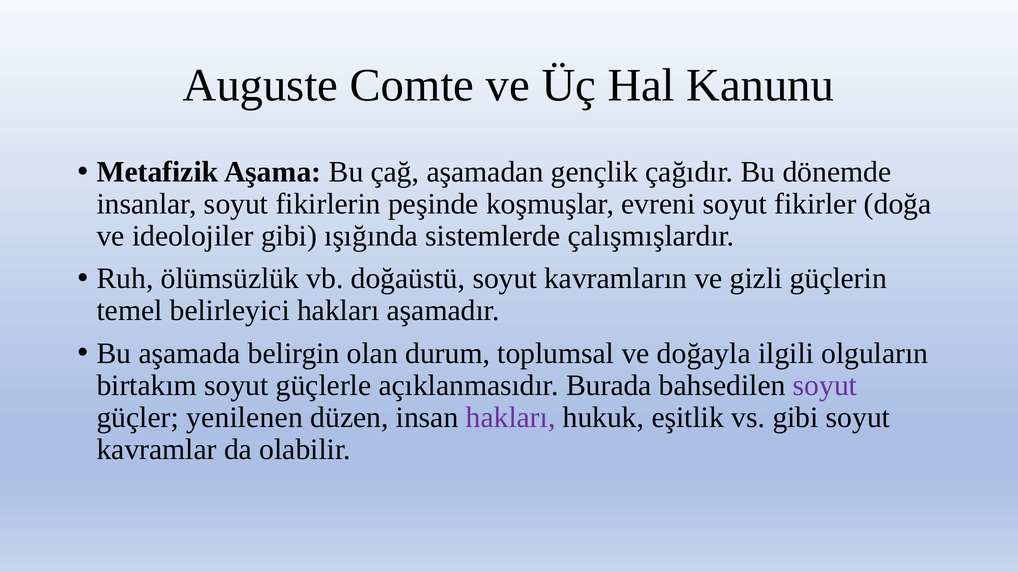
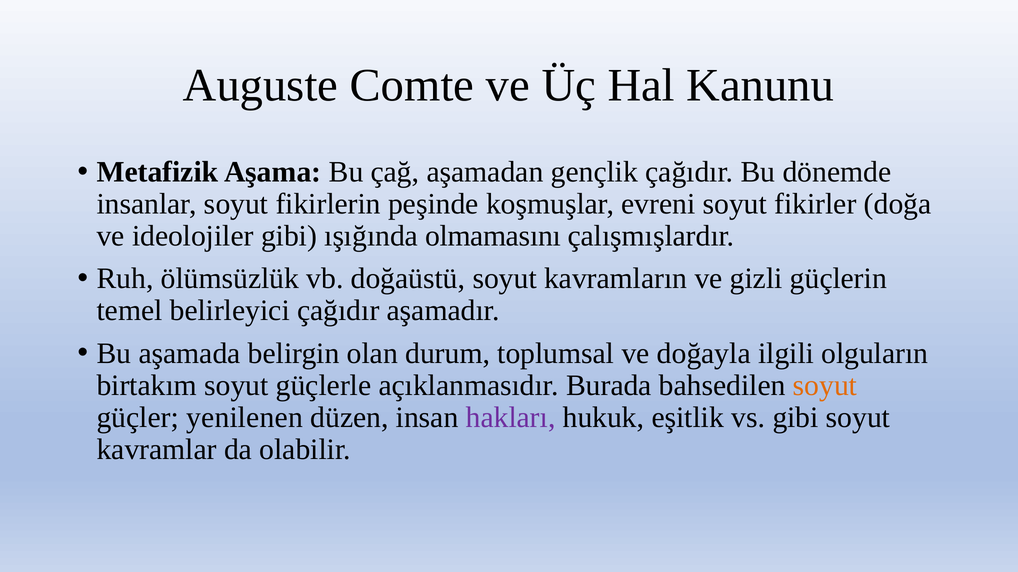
sistemlerde: sistemlerde -> olmamasını
belirleyici hakları: hakları -> çağıdır
soyut at (825, 386) colour: purple -> orange
